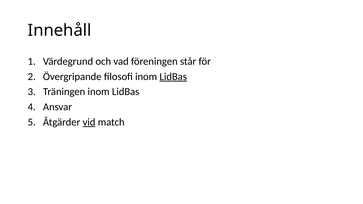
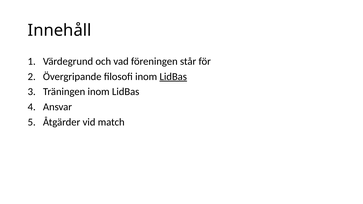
vid underline: present -> none
